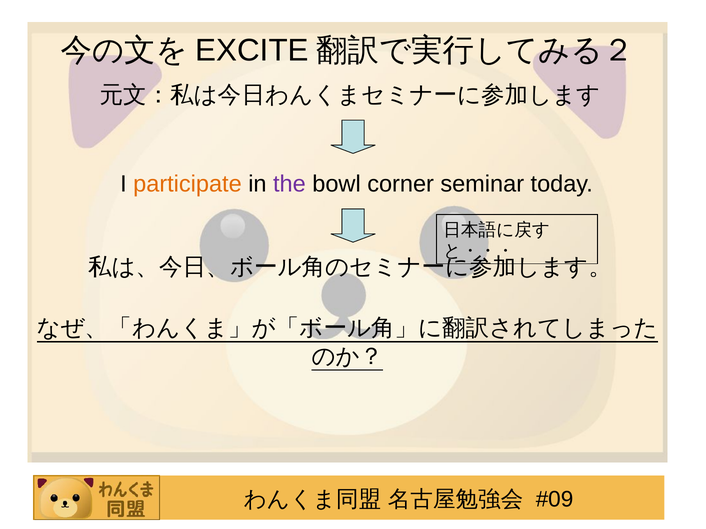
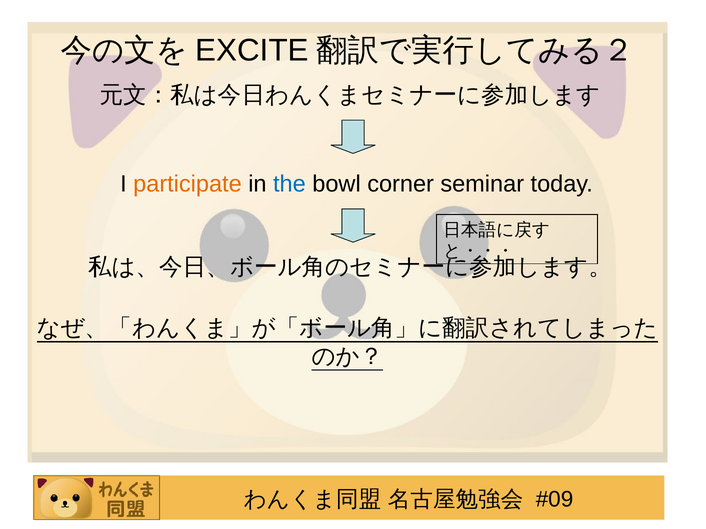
the colour: purple -> blue
